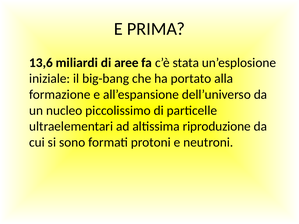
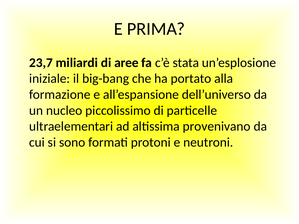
13,6: 13,6 -> 23,7
riproduzione: riproduzione -> provenivano
